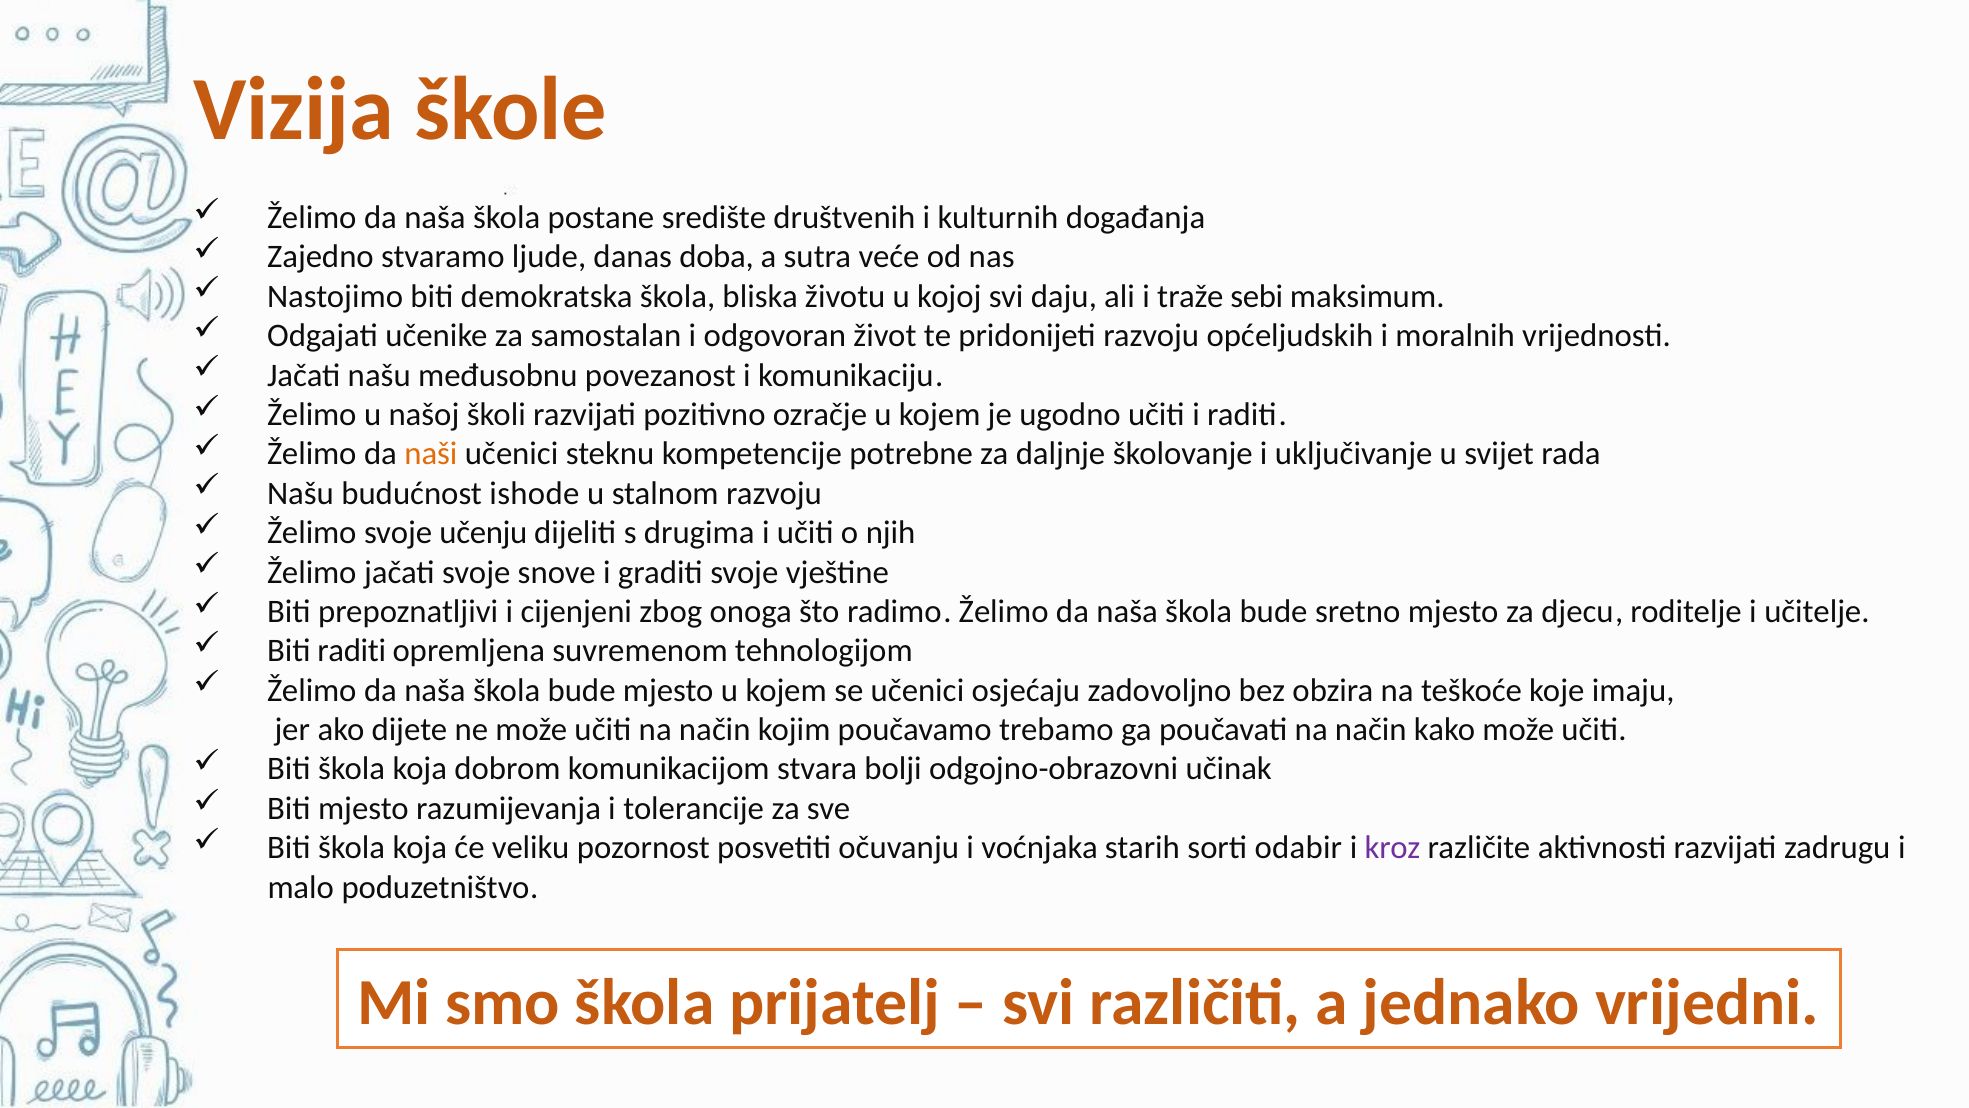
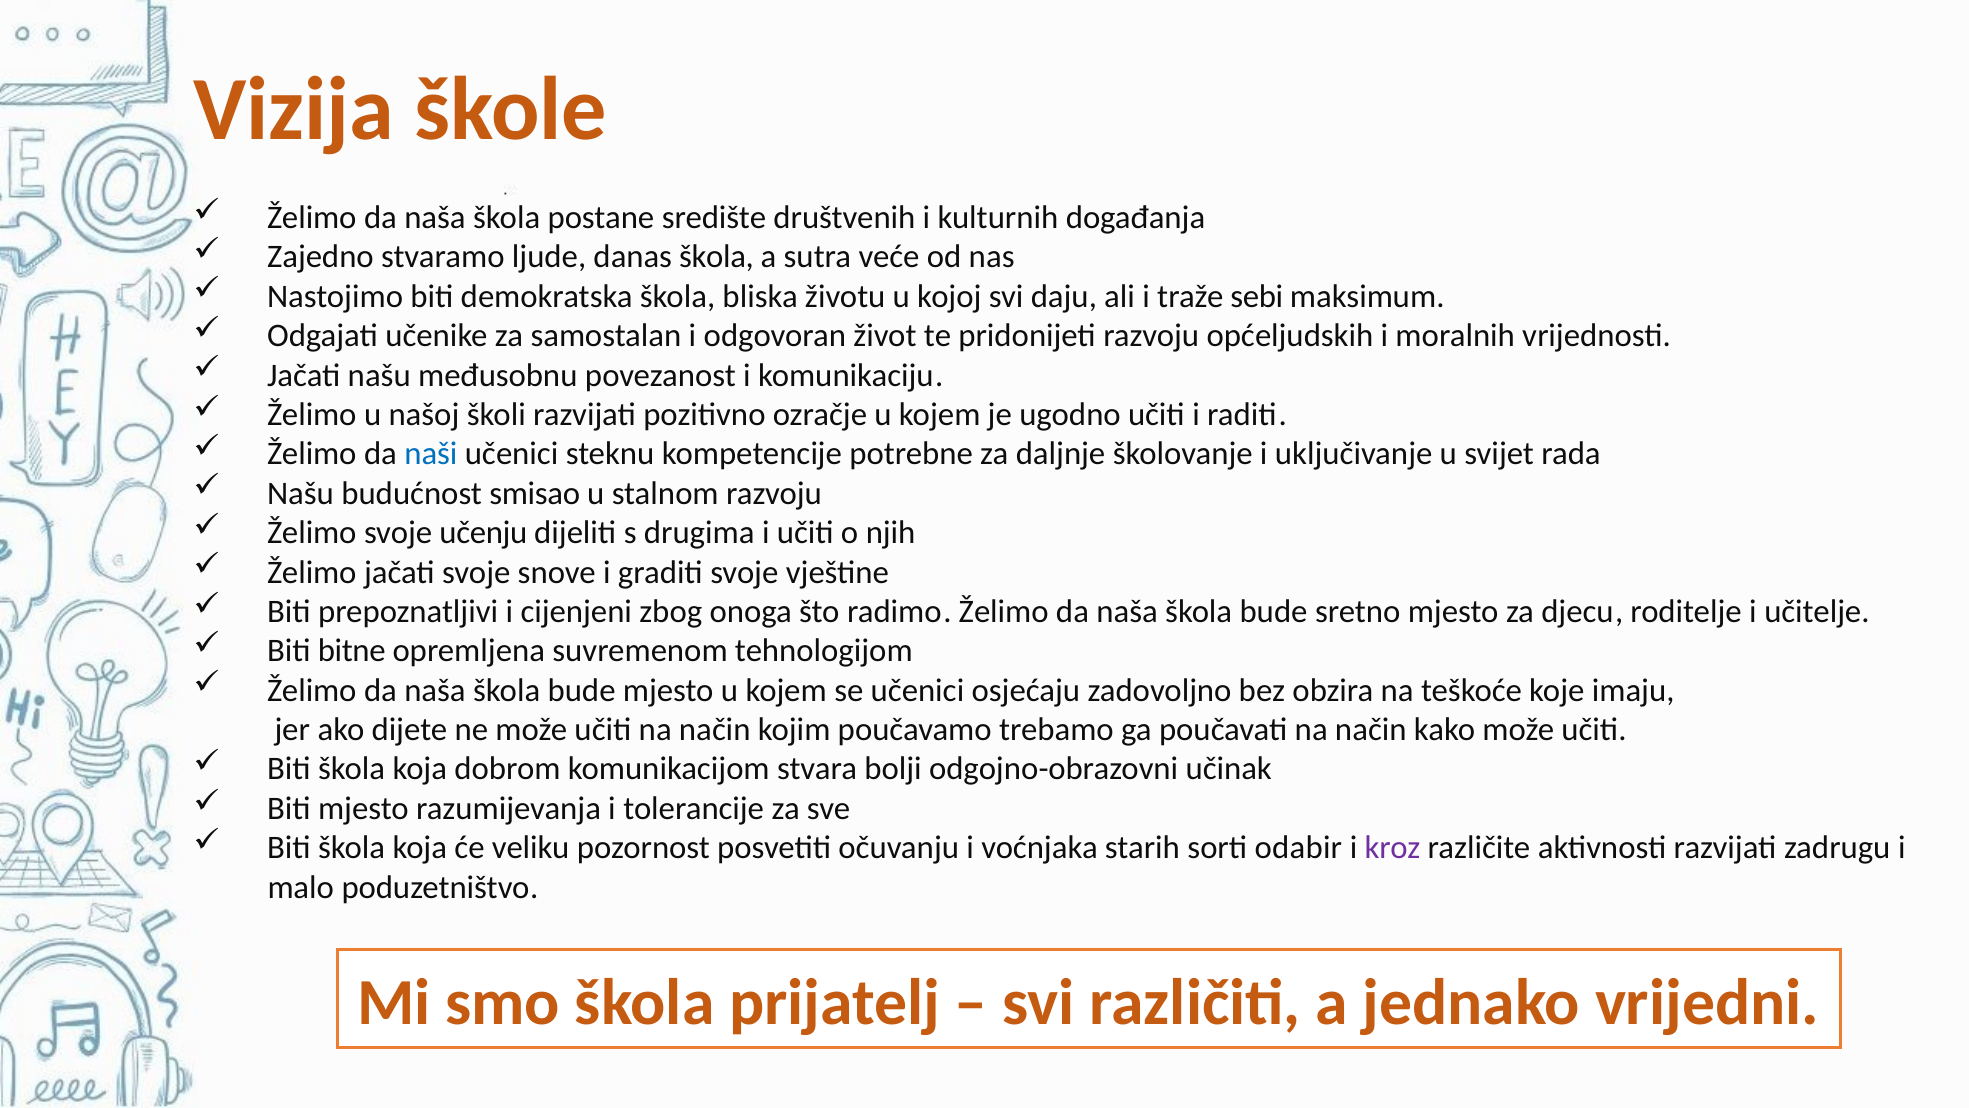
danas doba: doba -> škola
naši colour: orange -> blue
ishode: ishode -> smisao
Biti raditi: raditi -> bitne
